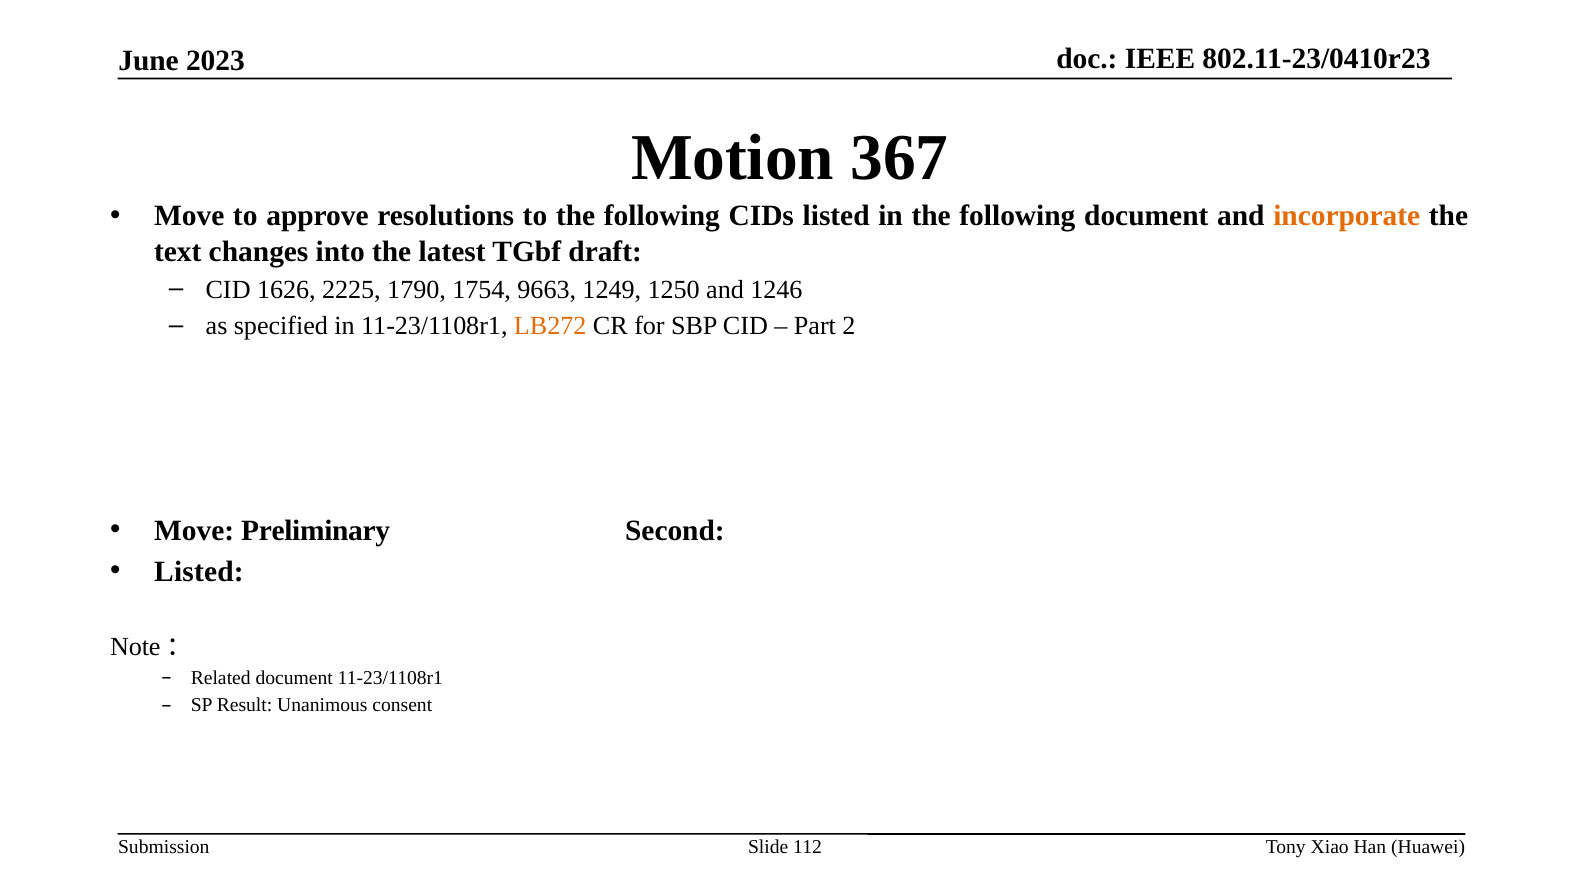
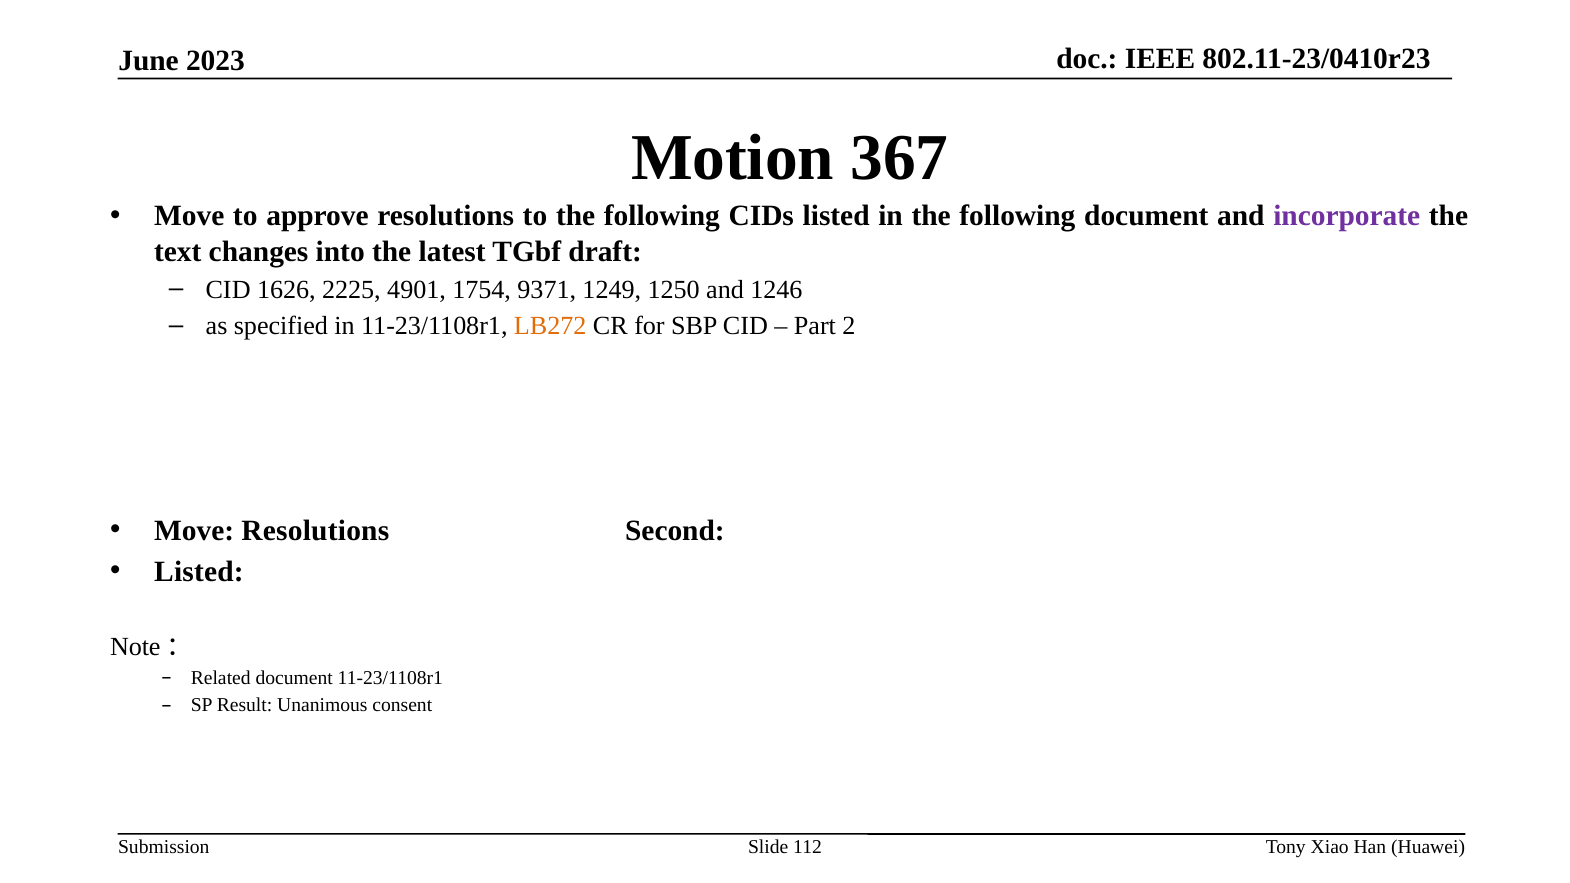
incorporate colour: orange -> purple
1790: 1790 -> 4901
9663: 9663 -> 9371
Move Preliminary: Preliminary -> Resolutions
